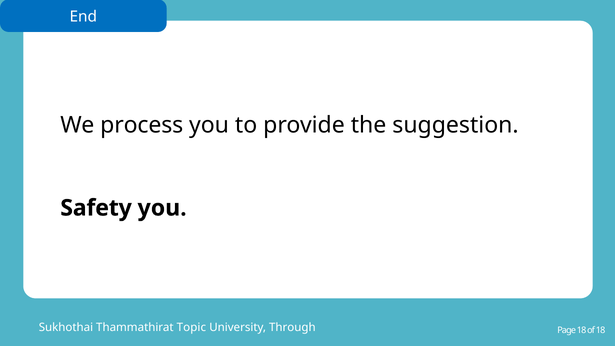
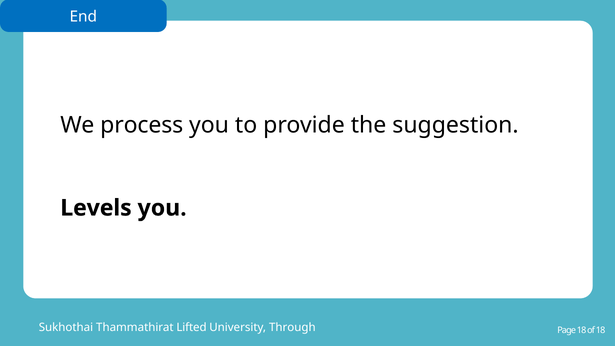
Safety: Safety -> Levels
Topic: Topic -> Lifted
